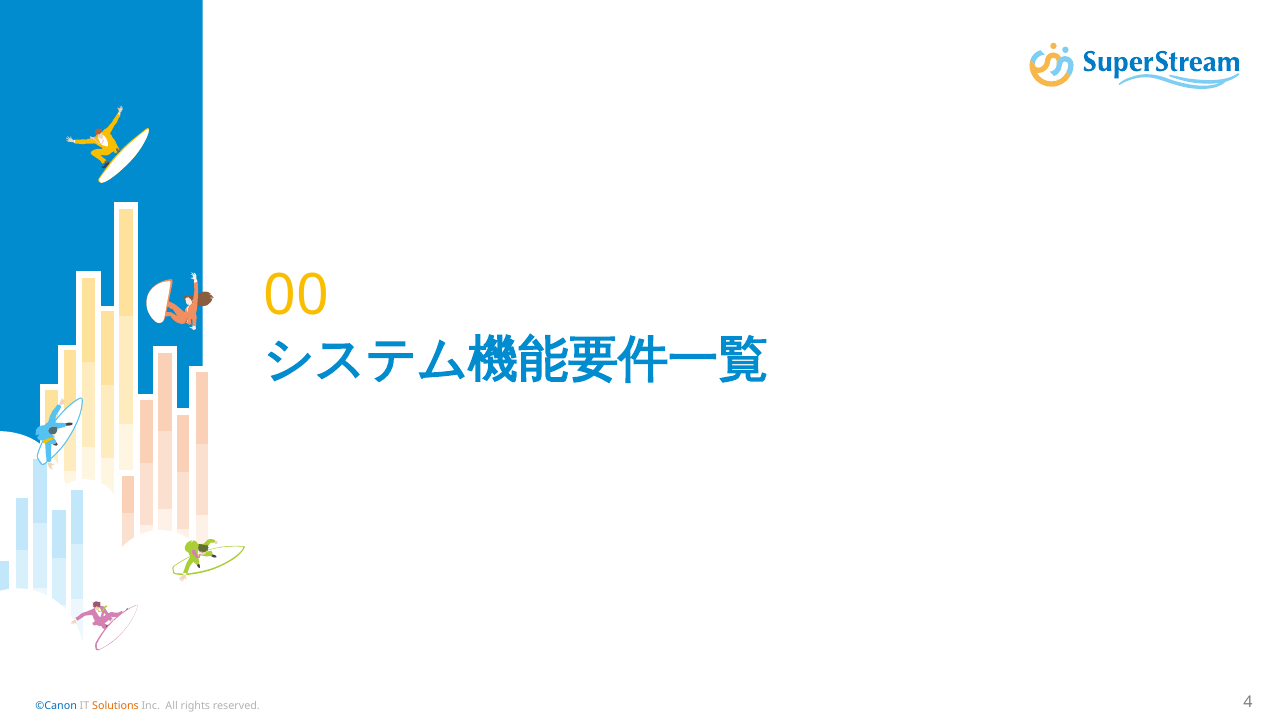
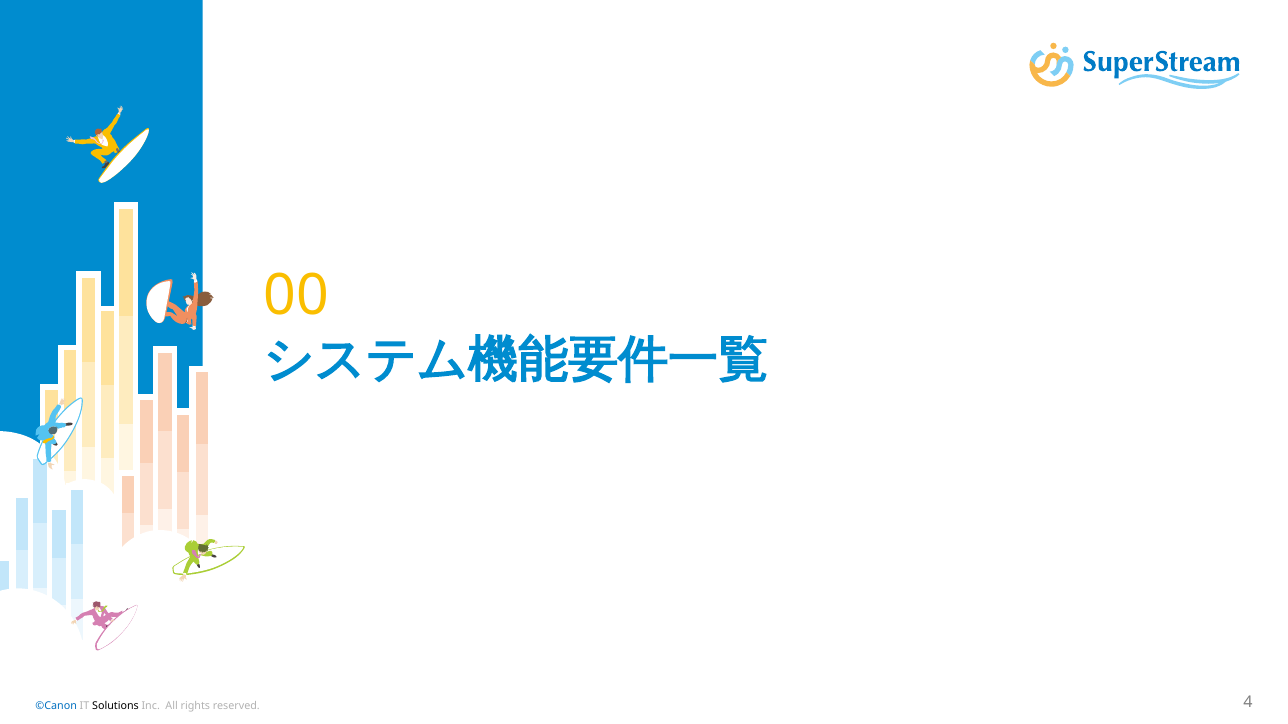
Solutions colour: orange -> black
